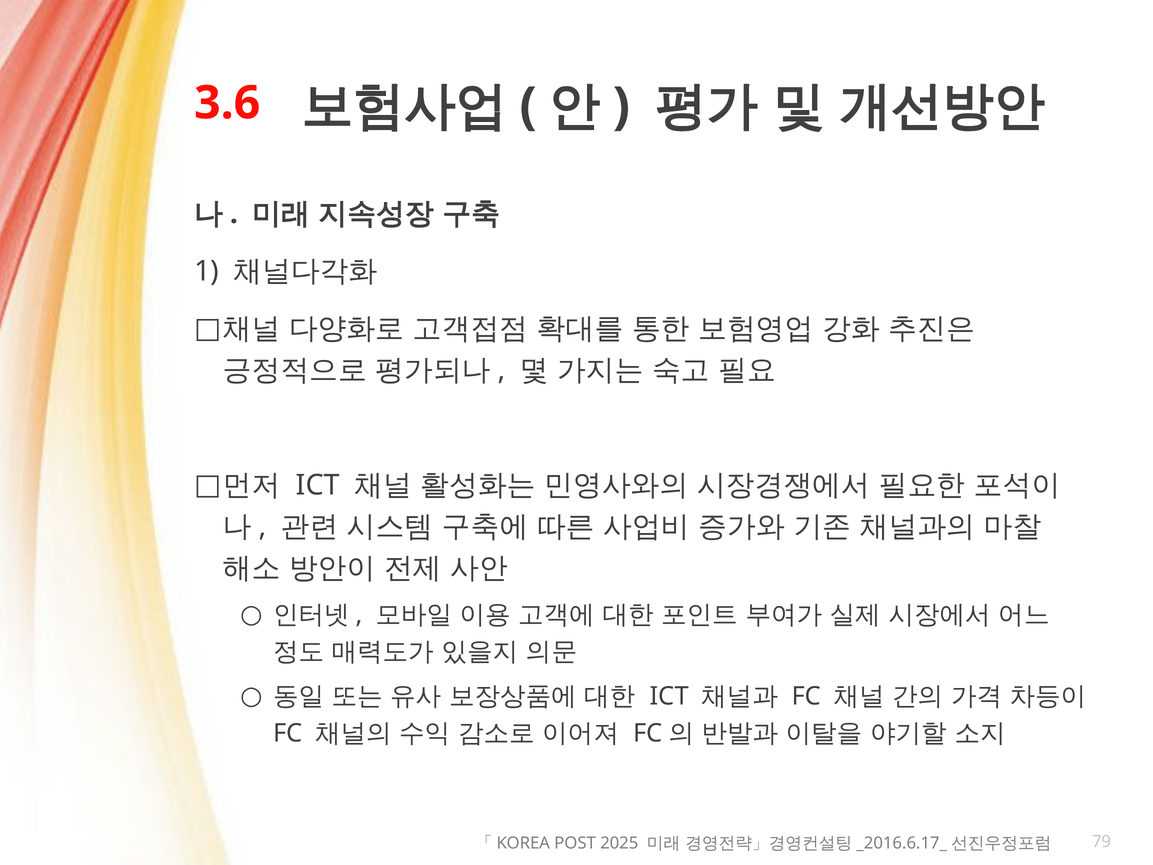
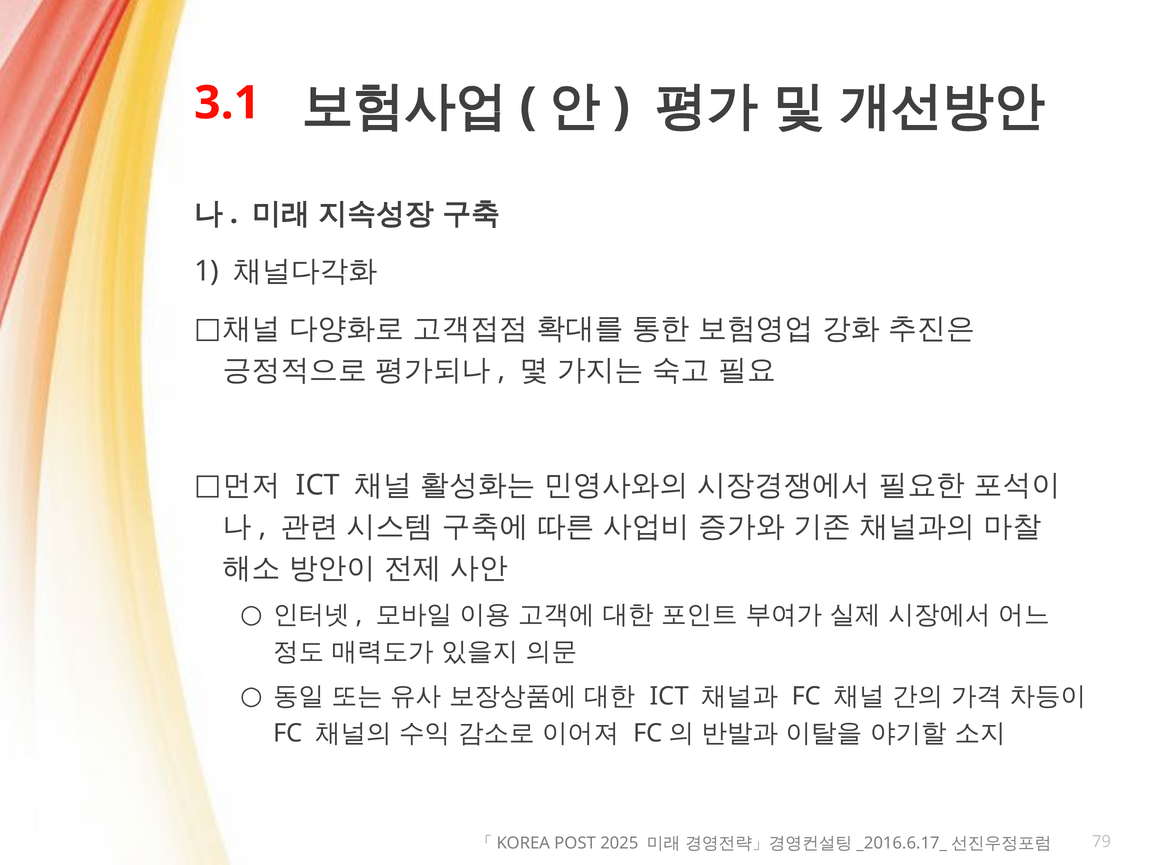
3.6: 3.6 -> 3.1
